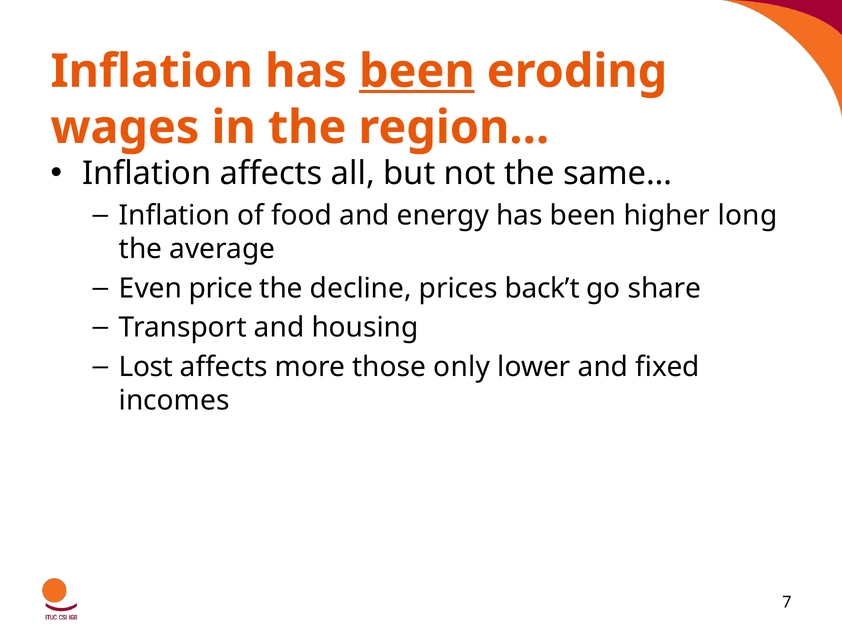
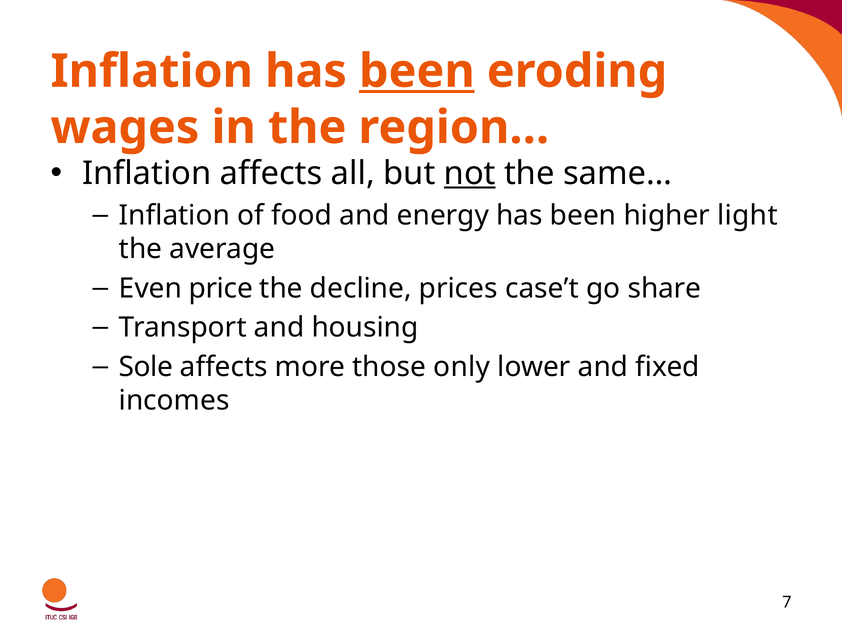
not underline: none -> present
long: long -> light
back’t: back’t -> case’t
Lost: Lost -> Sole
